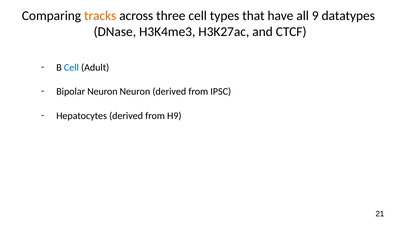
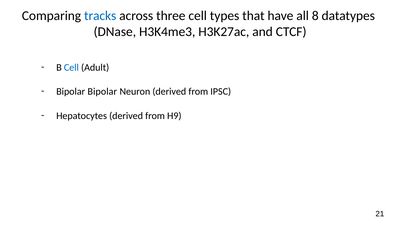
tracks colour: orange -> blue
9: 9 -> 8
Bipolar Neuron: Neuron -> Bipolar
